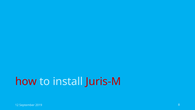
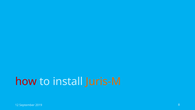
Juris-M colour: red -> orange
